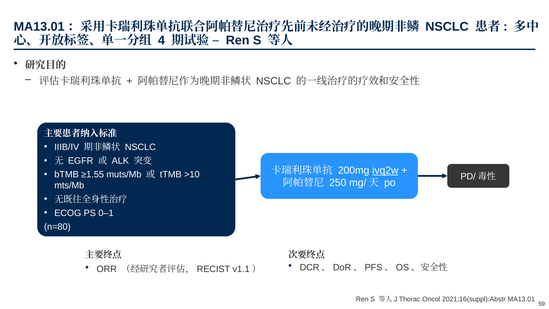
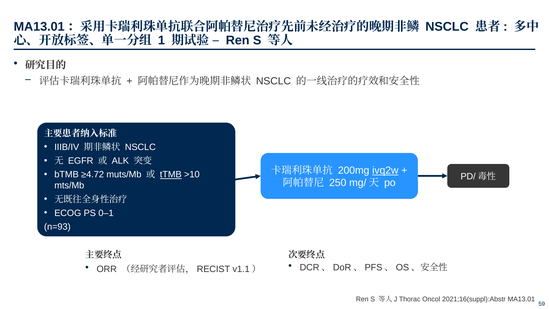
4: 4 -> 1
≥1.55: ≥1.55 -> ≥4.72
tTMB underline: none -> present
n=80: n=80 -> n=93
